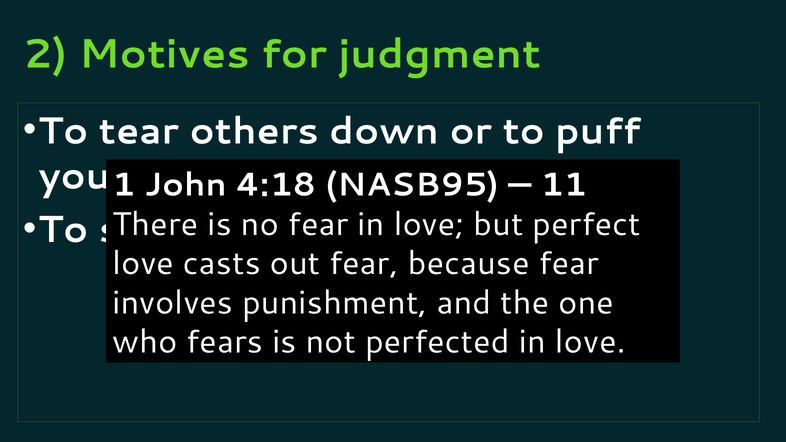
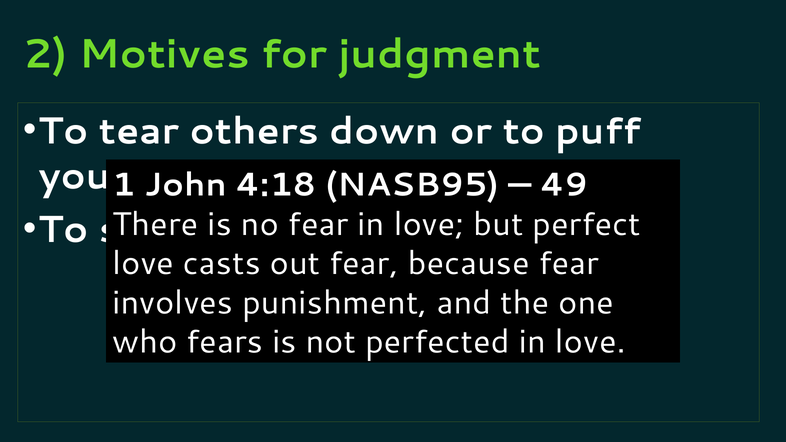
11: 11 -> 49
